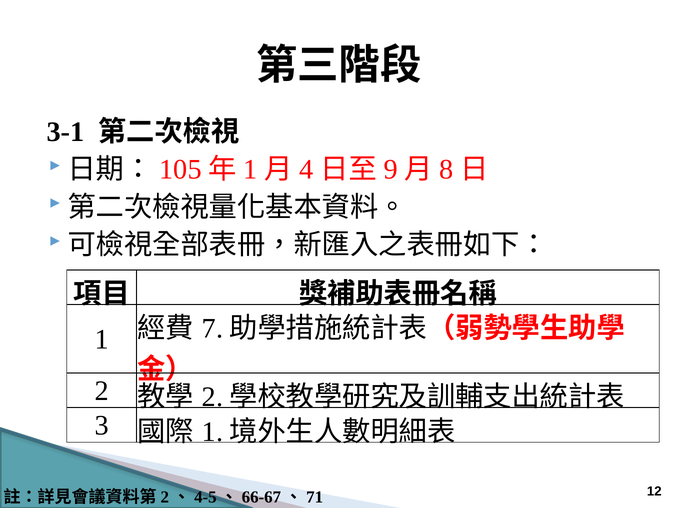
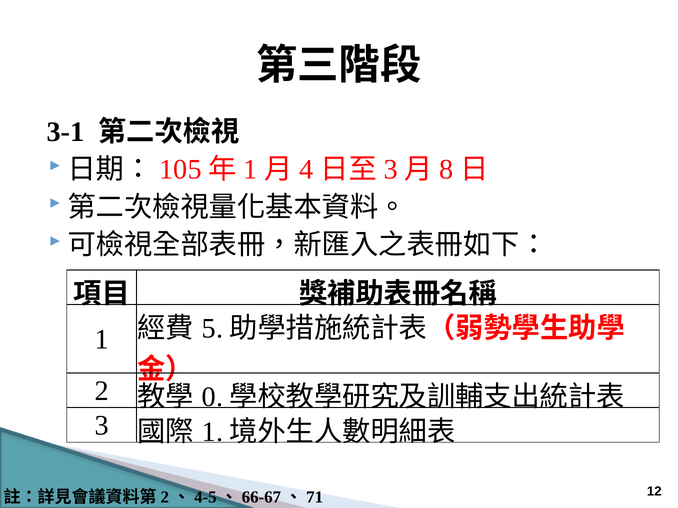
9 at (391, 170): 9 -> 3
7: 7 -> 5
2 at (213, 398): 2 -> 0
